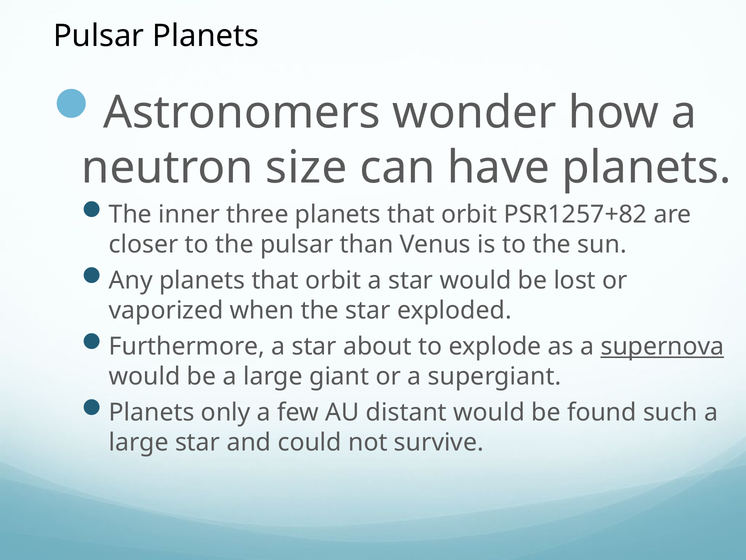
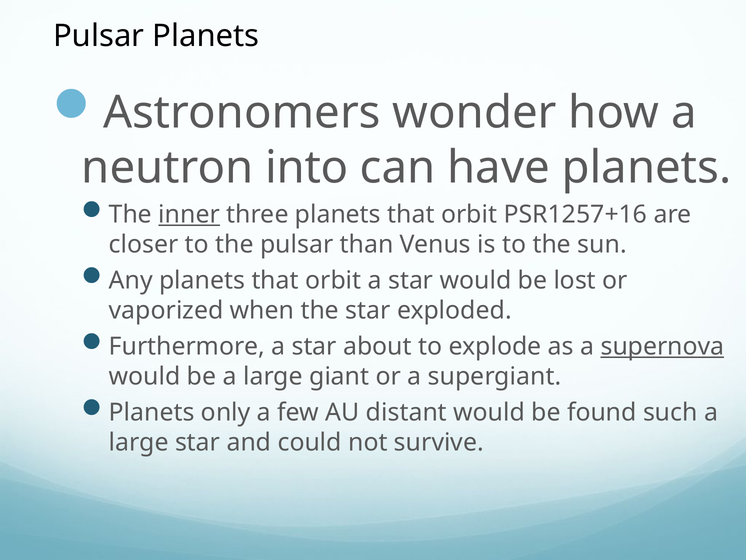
size: size -> into
inner underline: none -> present
PSR1257+82: PSR1257+82 -> PSR1257+16
